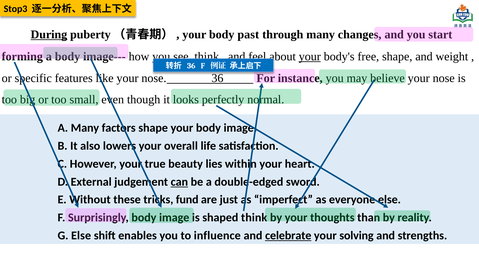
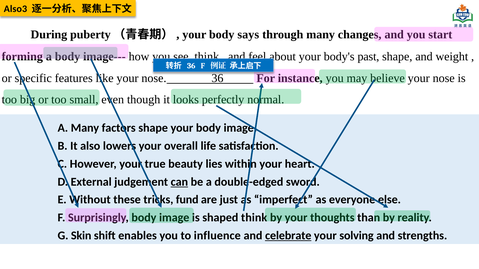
Stop3: Stop3 -> Also3
During underline: present -> none
past: past -> says
your at (310, 57) underline: present -> none
free: free -> past
G Else: Else -> Skin
